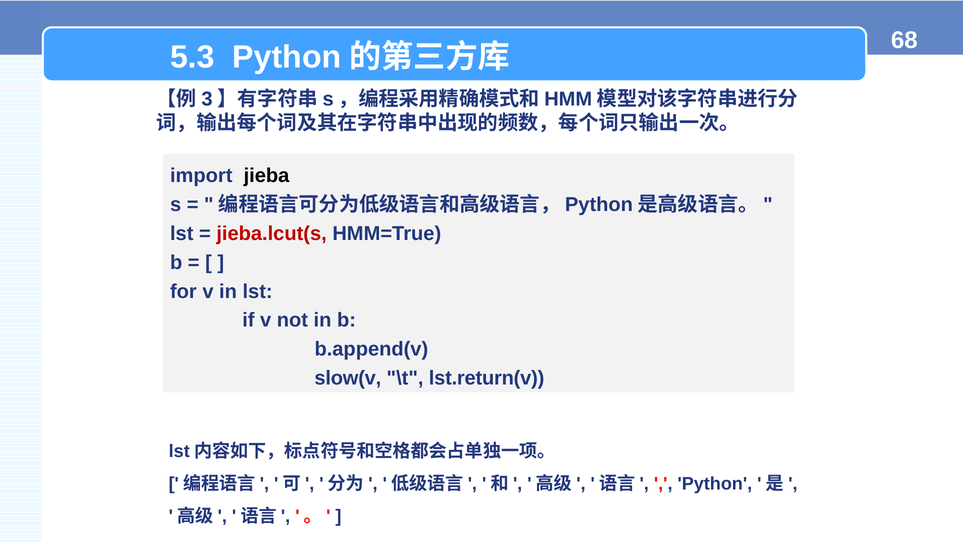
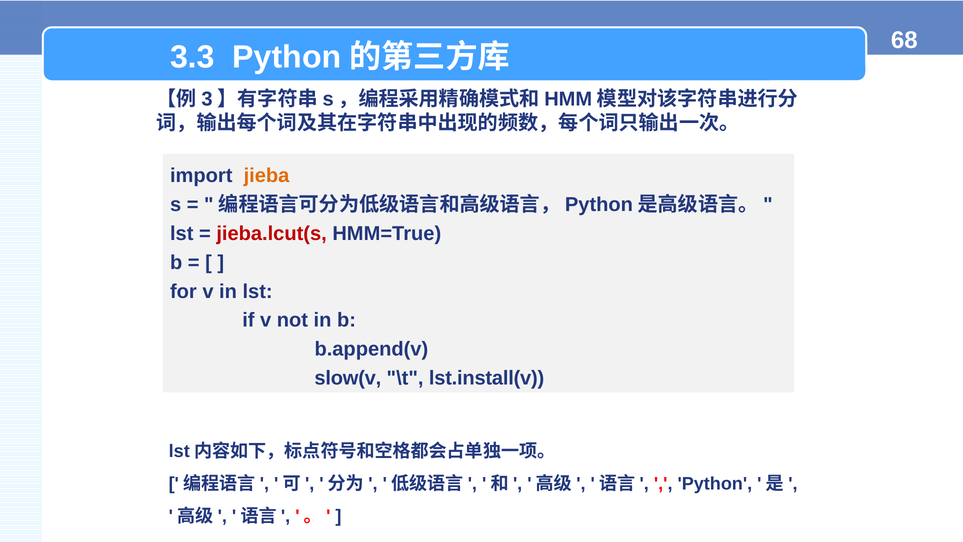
5.3: 5.3 -> 3.3
jieba colour: black -> orange
lst.return(v: lst.return(v -> lst.install(v
